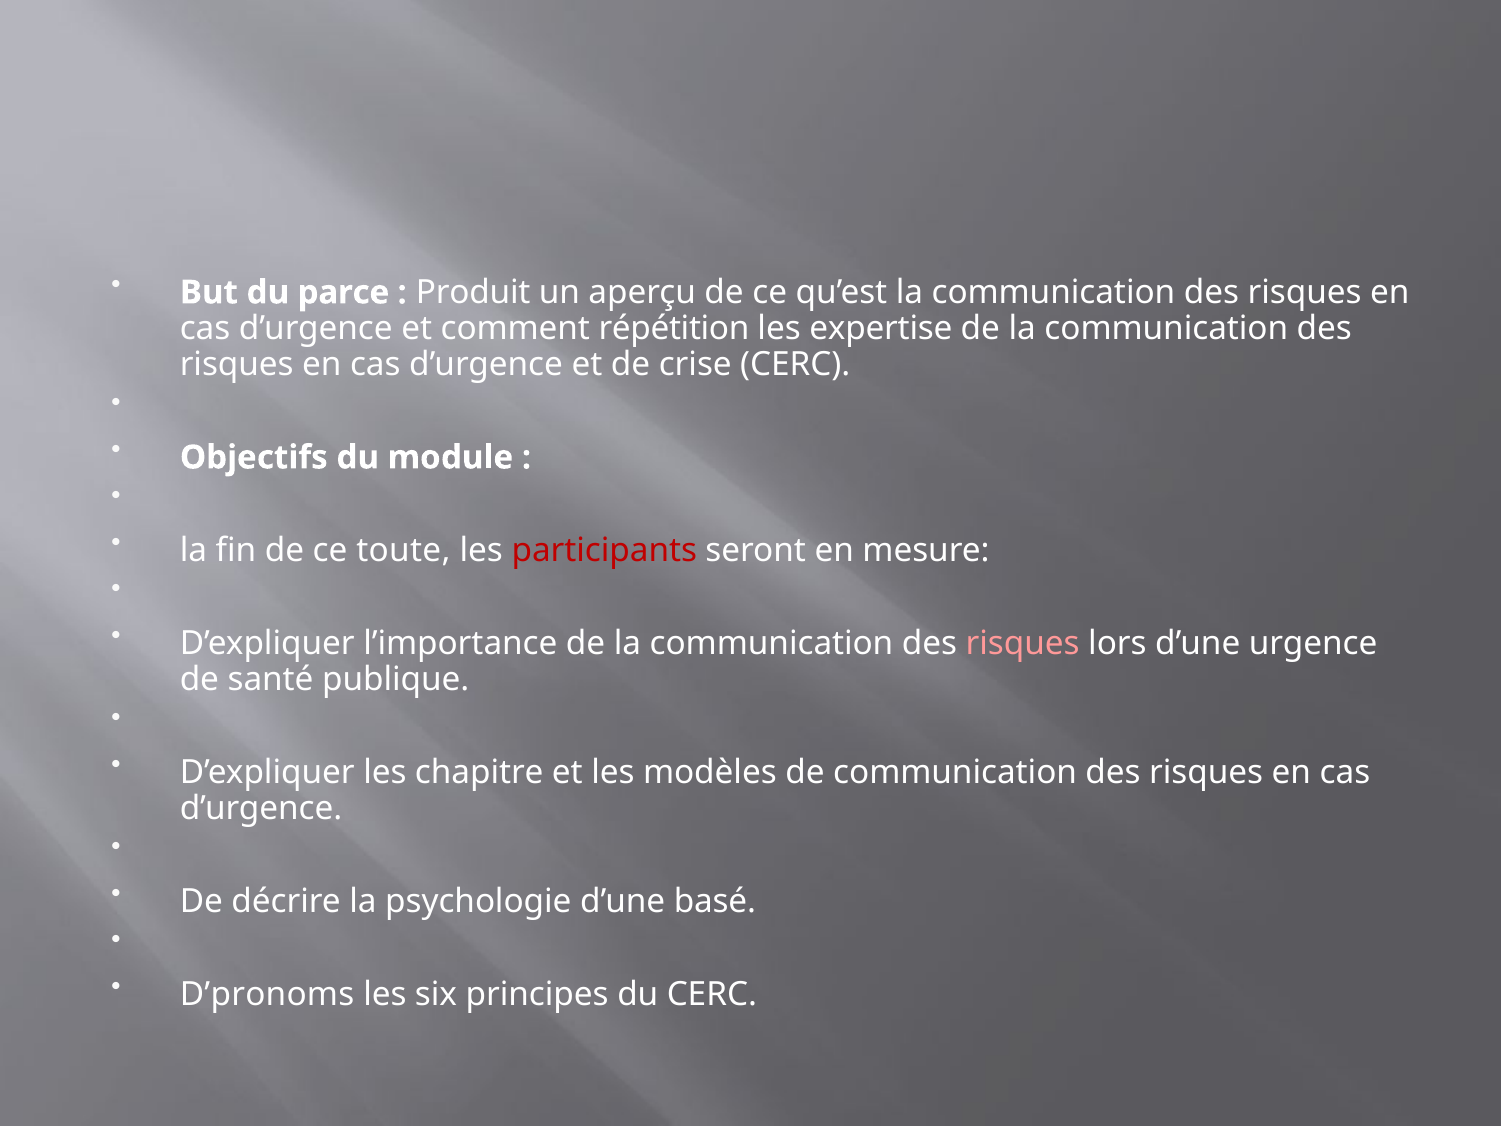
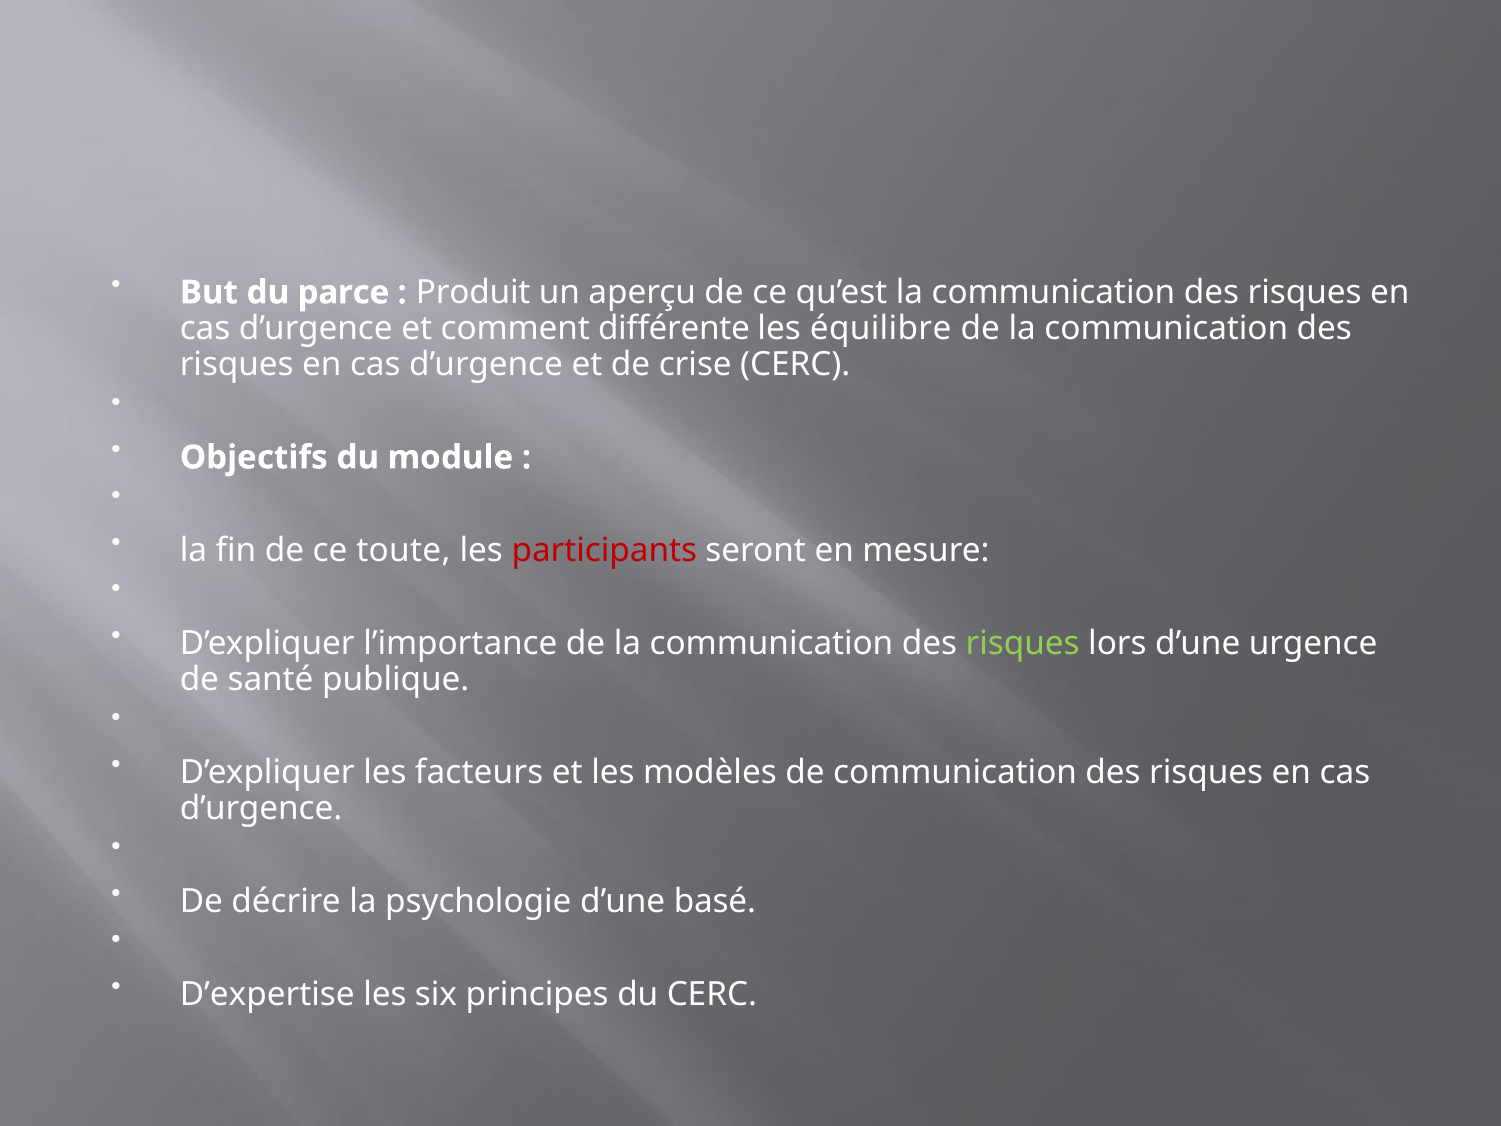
répétition: répétition -> différente
expertise: expertise -> équilibre
risques at (1023, 643) colour: pink -> light green
chapitre: chapitre -> facteurs
D’pronoms: D’pronoms -> D’expertise
